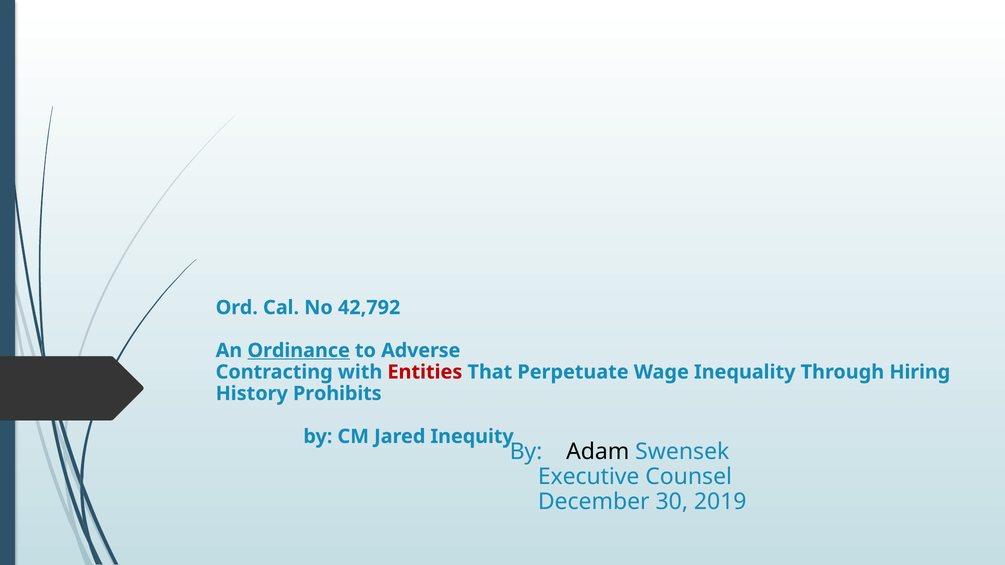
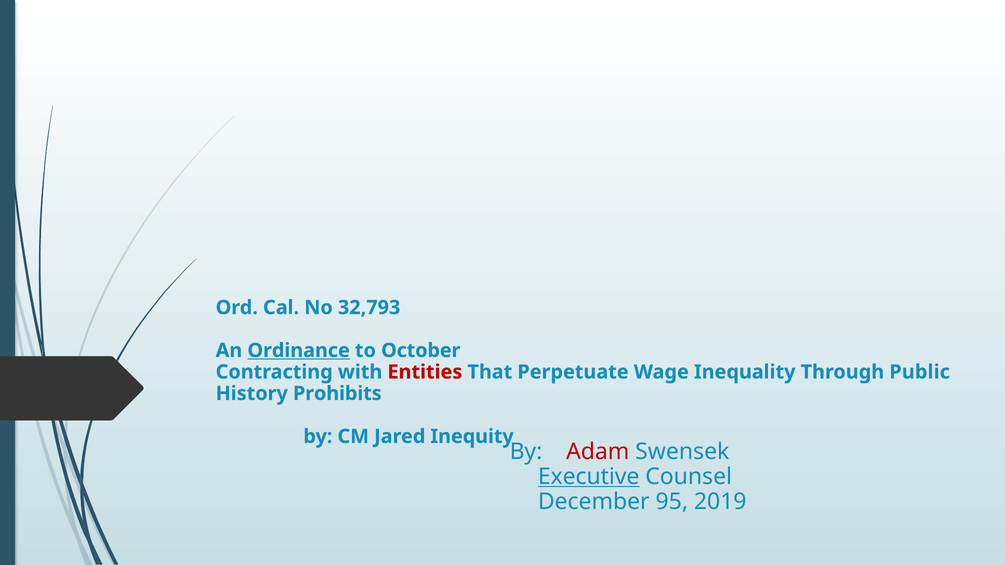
42,792: 42,792 -> 32,793
Adverse: Adverse -> October
Hiring: Hiring -> Public
Adam colour: black -> red
Executive underline: none -> present
30: 30 -> 95
